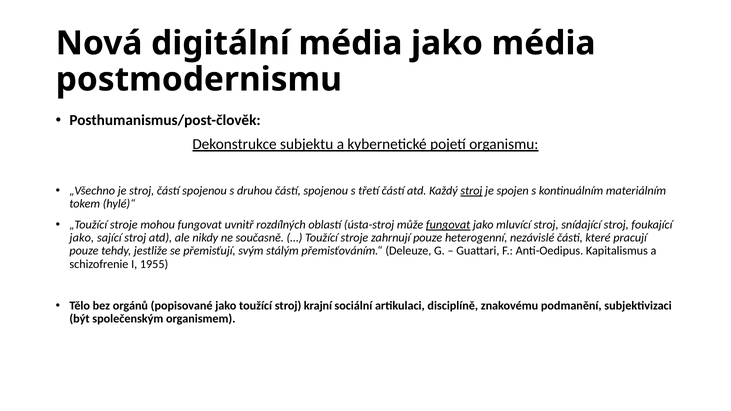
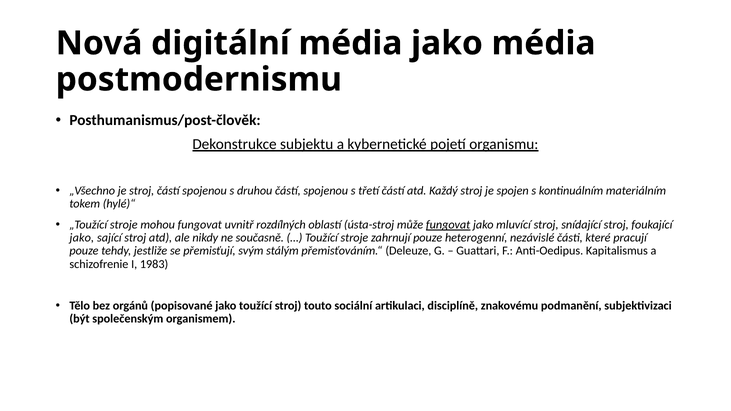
stroj at (471, 191) underline: present -> none
1955: 1955 -> 1983
krajní: krajní -> touto
